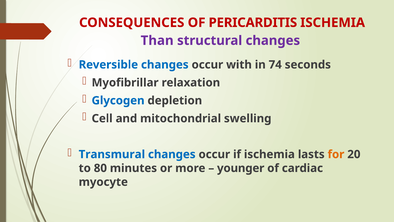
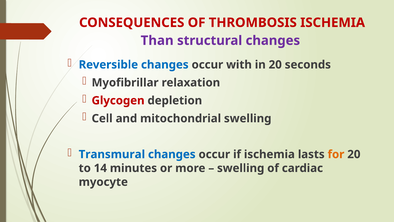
PERICARDITIS: PERICARDITIS -> THROMBOSIS
in 74: 74 -> 20
Glycogen colour: blue -> red
80: 80 -> 14
younger at (241, 168): younger -> swelling
